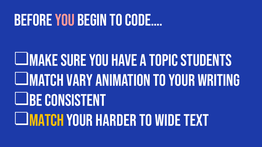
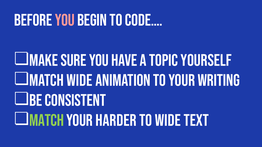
students: students -> yourself
Match vary: vary -> wide
Match at (47, 121) colour: yellow -> light green
